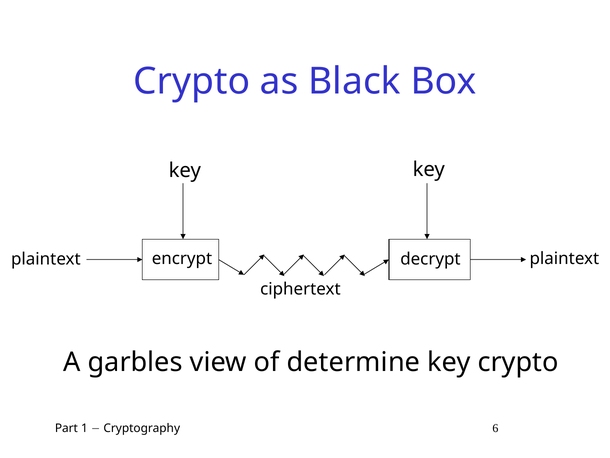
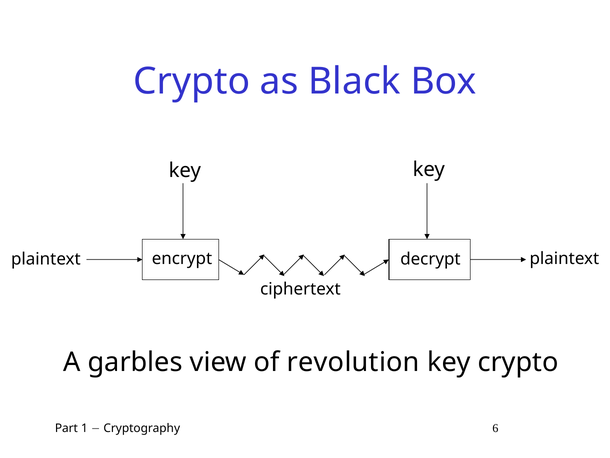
determine: determine -> revolution
